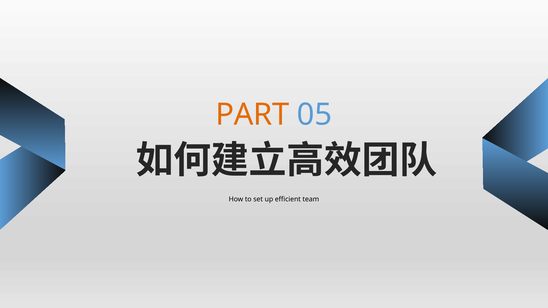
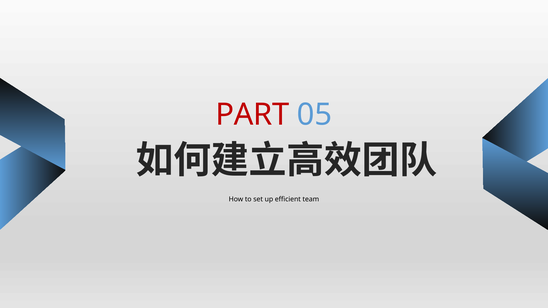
PART colour: orange -> red
